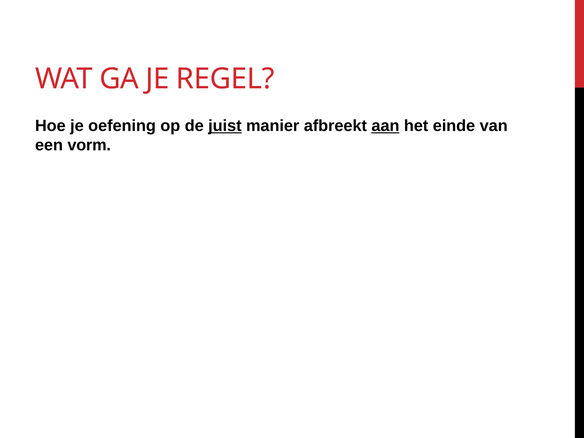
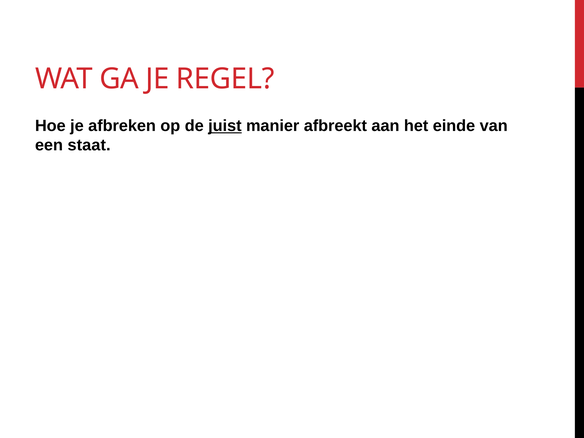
oefening: oefening -> afbreken
aan underline: present -> none
vorm: vorm -> staat
